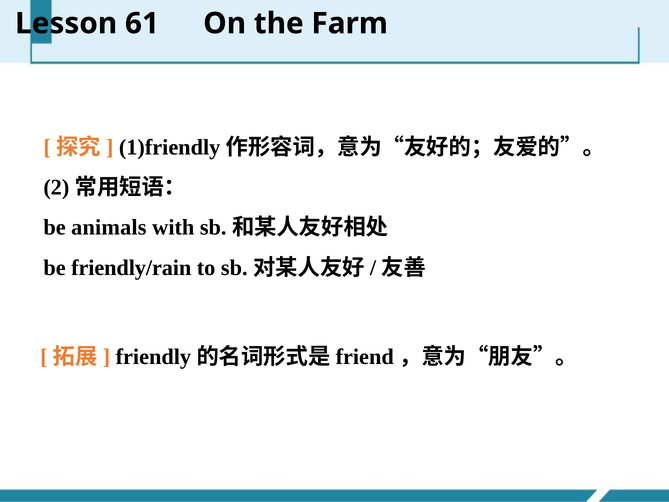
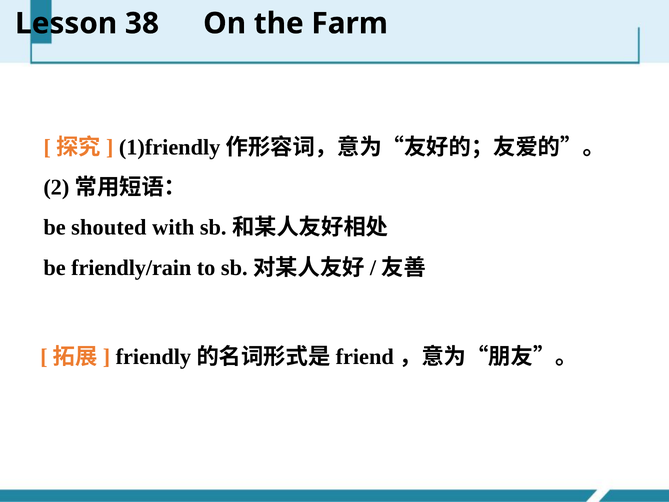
61: 61 -> 38
animals: animals -> shouted
